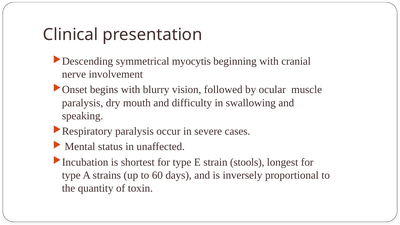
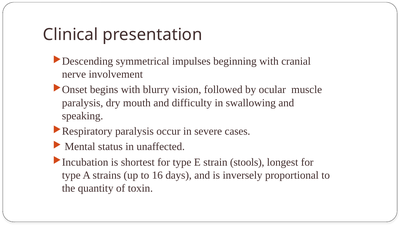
myocytis: myocytis -> impulses
60: 60 -> 16
